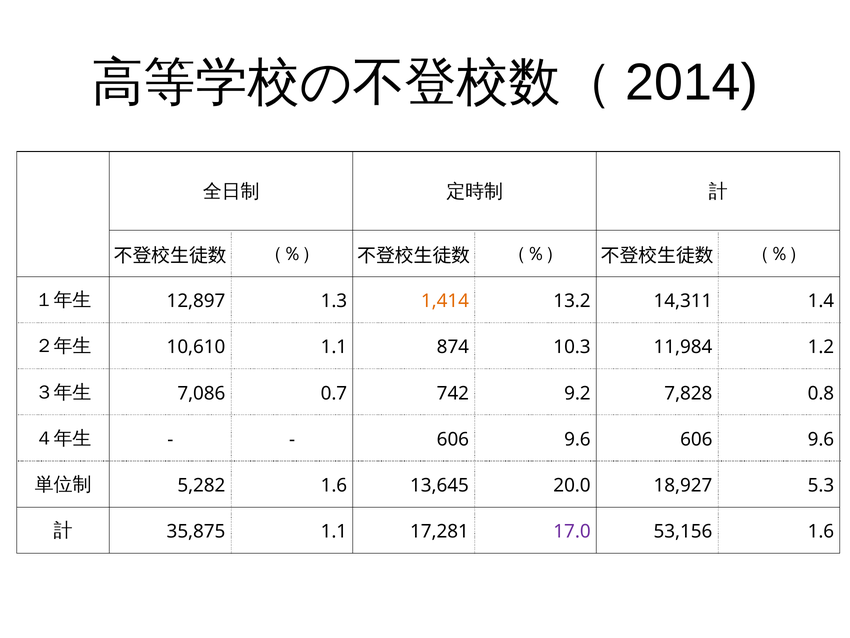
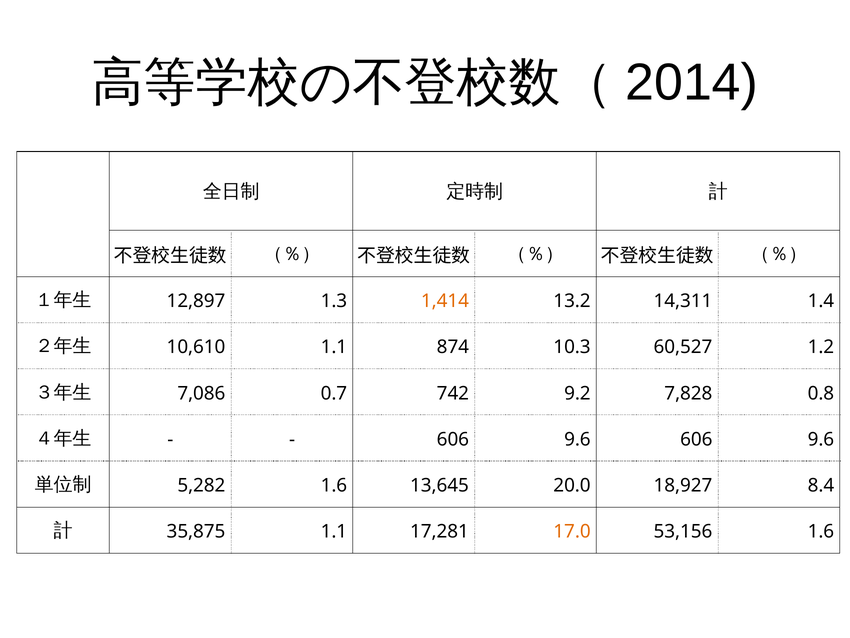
11,984: 11,984 -> 60,527
5.3: 5.3 -> 8.4
17.0 colour: purple -> orange
